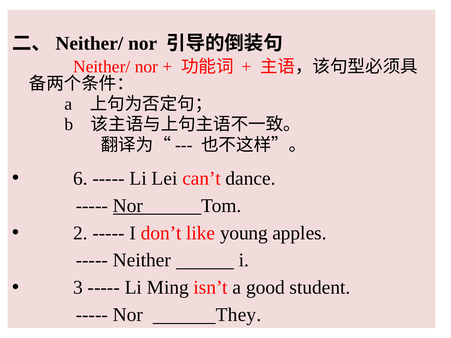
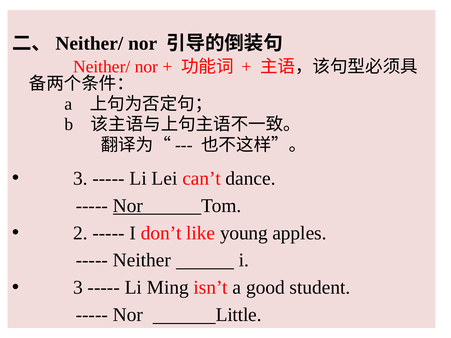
6 at (80, 178): 6 -> 3
They: They -> Little
